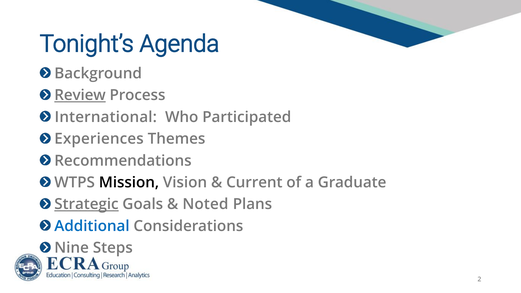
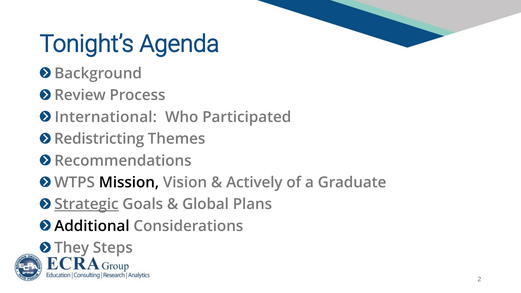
Review underline: present -> none
Experiences: Experiences -> Redistricting
Current: Current -> Actively
Noted: Noted -> Global
Additional colour: blue -> black
Nine: Nine -> They
